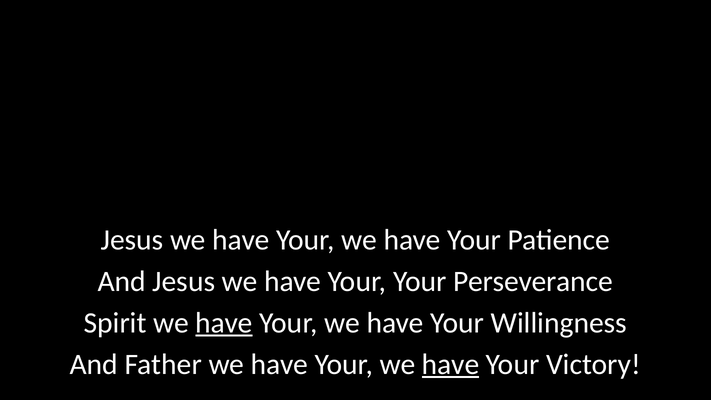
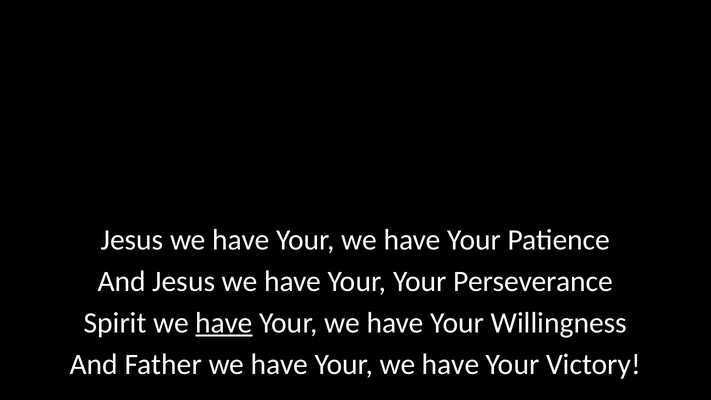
have at (451, 364) underline: present -> none
